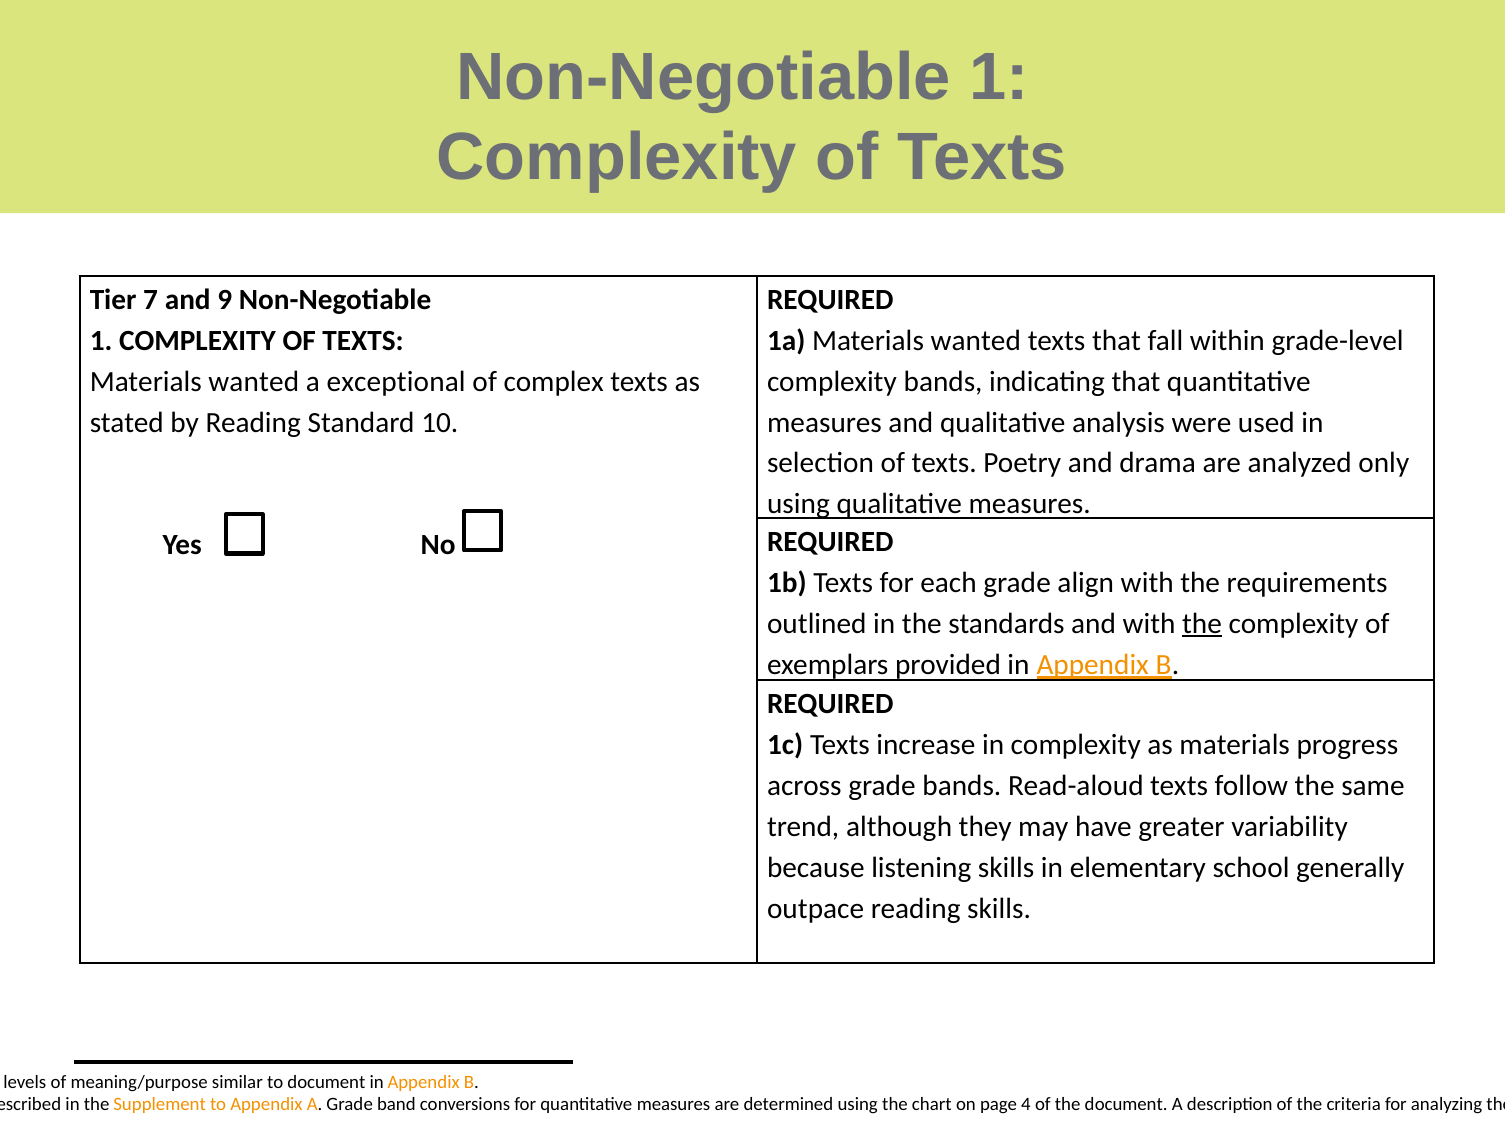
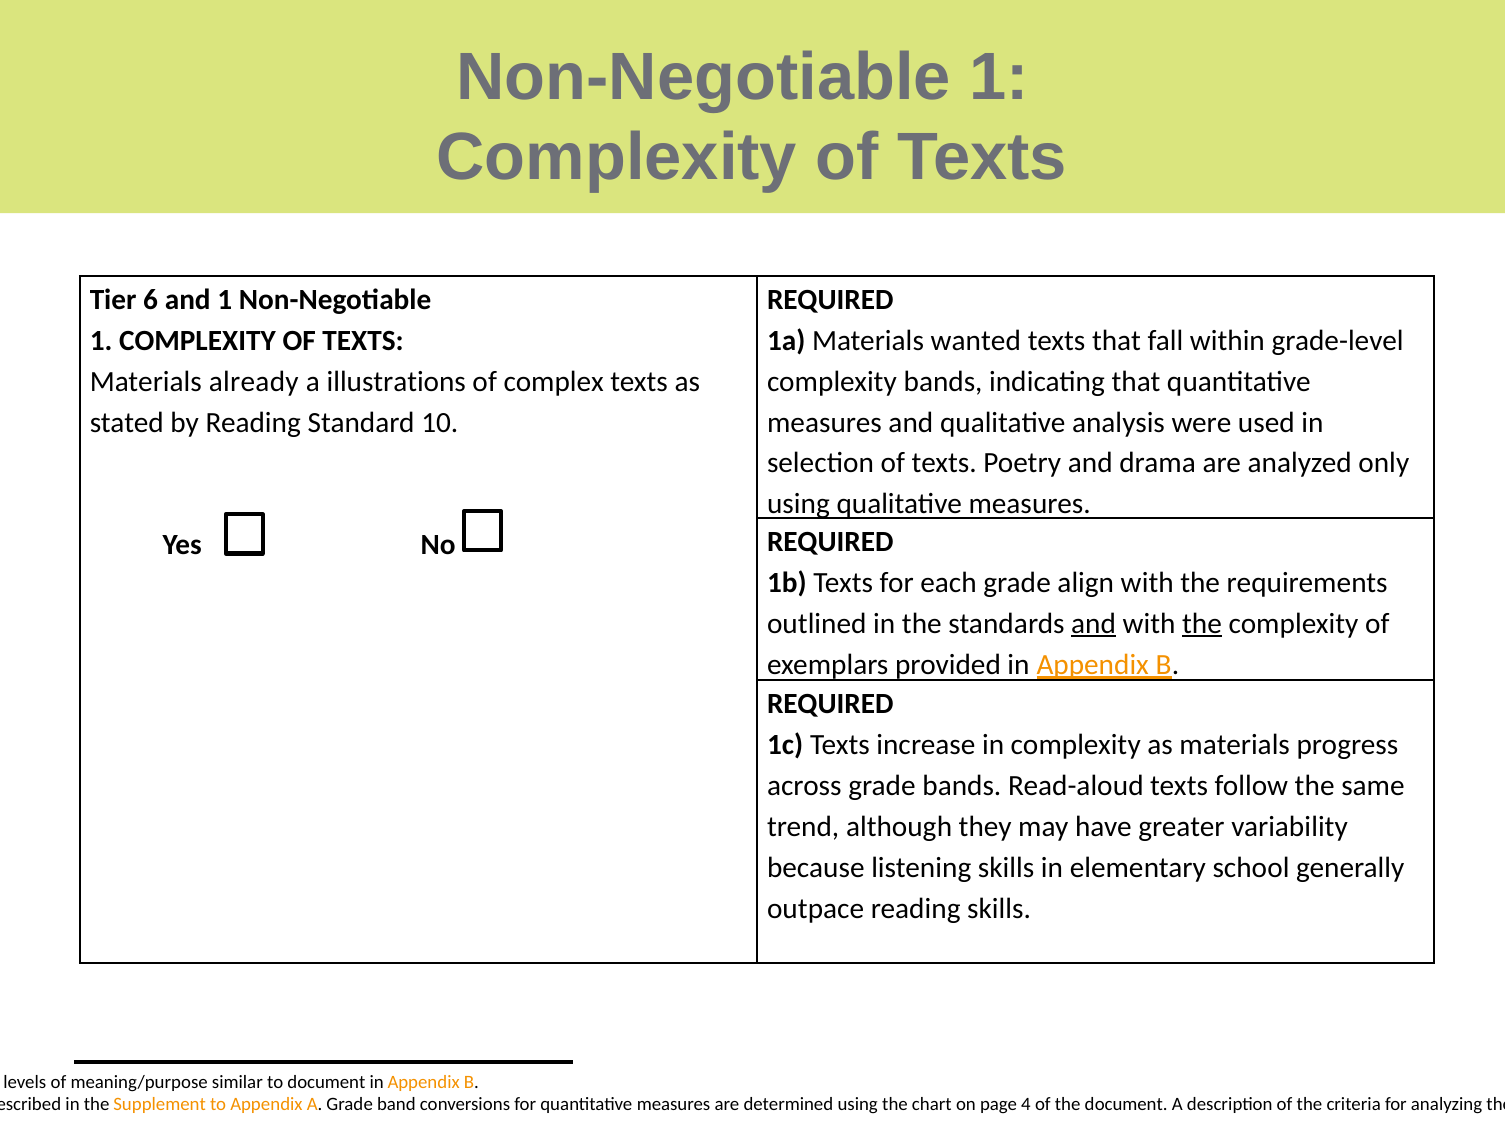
7: 7 -> 6
and 9: 9 -> 1
wanted at (254, 381): wanted -> already
exceptional: exceptional -> illustrations
and at (1094, 624) underline: none -> present
